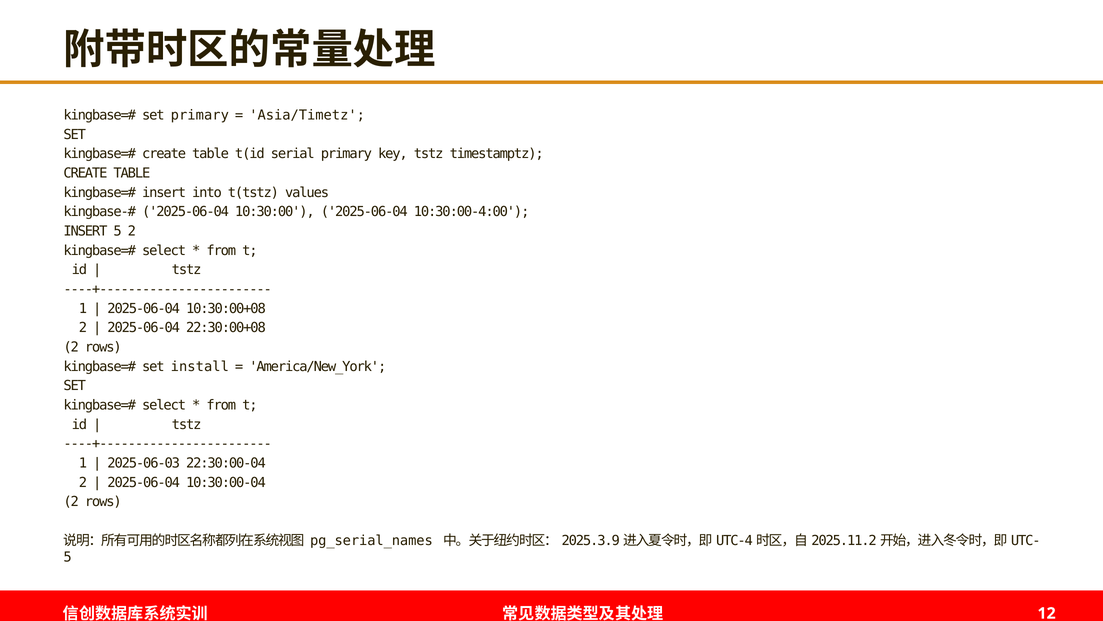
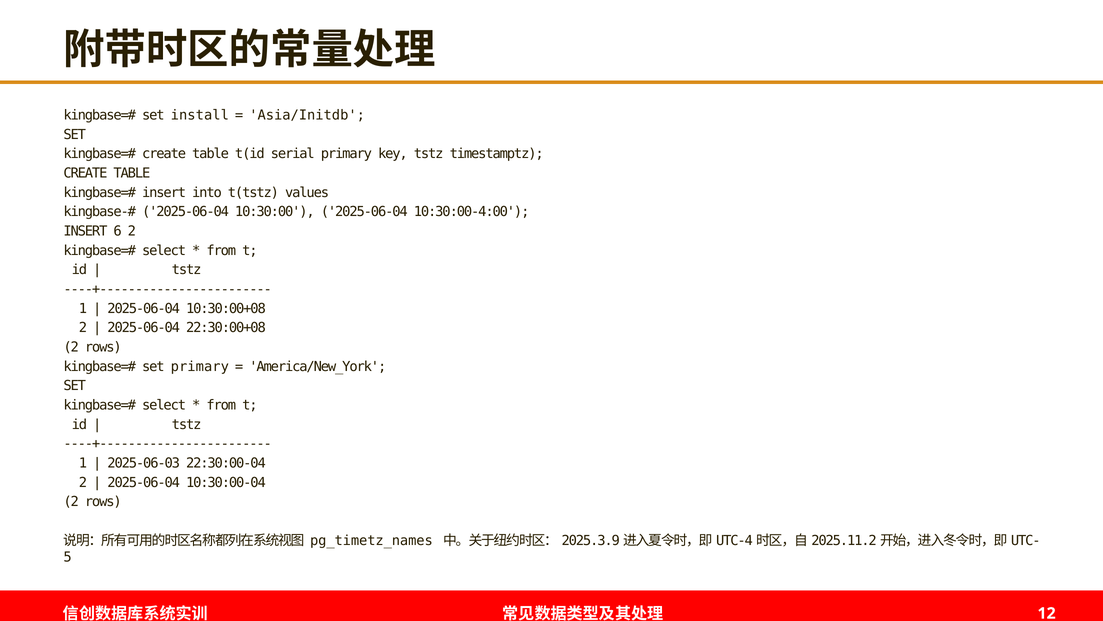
set primary: primary -> install
Asia/Timetz: Asia/Timetz -> Asia/Initdb
INSERT 5: 5 -> 6
set install: install -> primary
pg_serial_names: pg_serial_names -> pg_timetz_names
